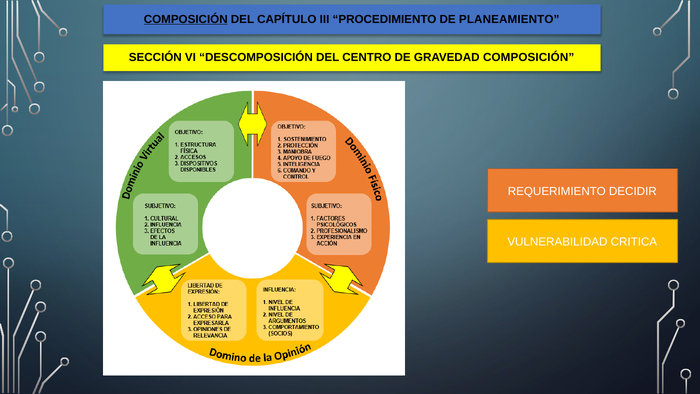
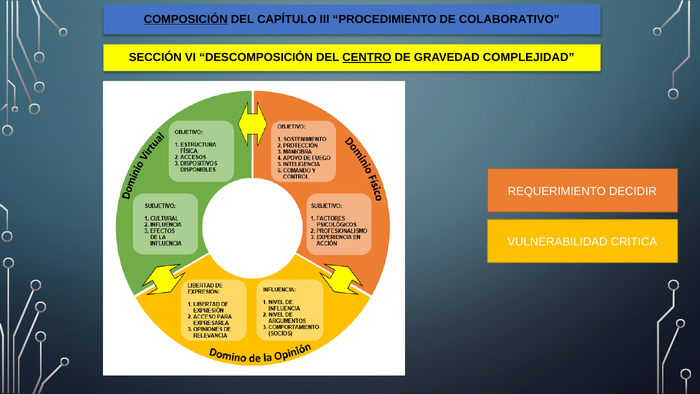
PLANEAMIENTO: PLANEAMIENTO -> COLABORATIVO
CENTRO underline: none -> present
GRAVEDAD COMPOSICIÓN: COMPOSICIÓN -> COMPLEJIDAD
